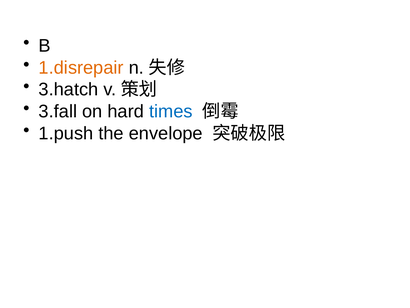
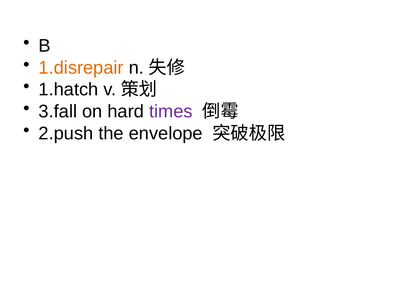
3.hatch: 3.hatch -> 1.hatch
times colour: blue -> purple
1.push: 1.push -> 2.push
